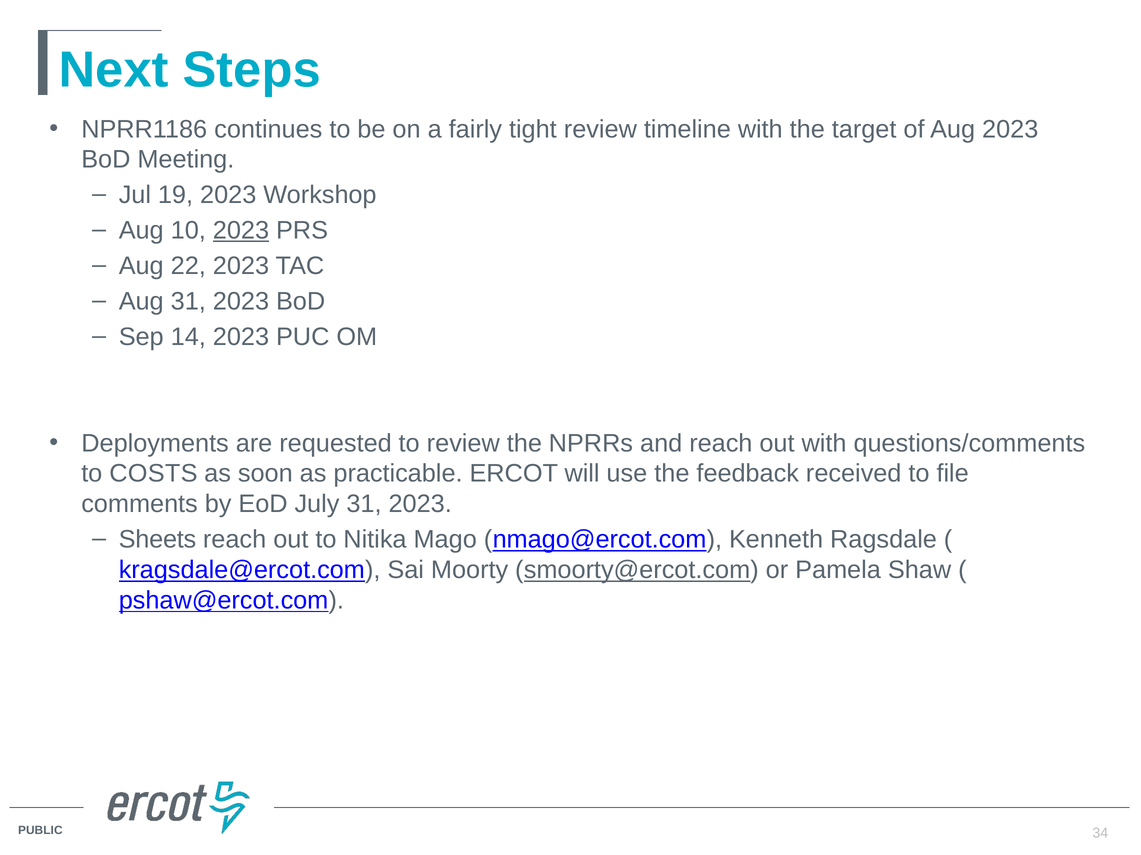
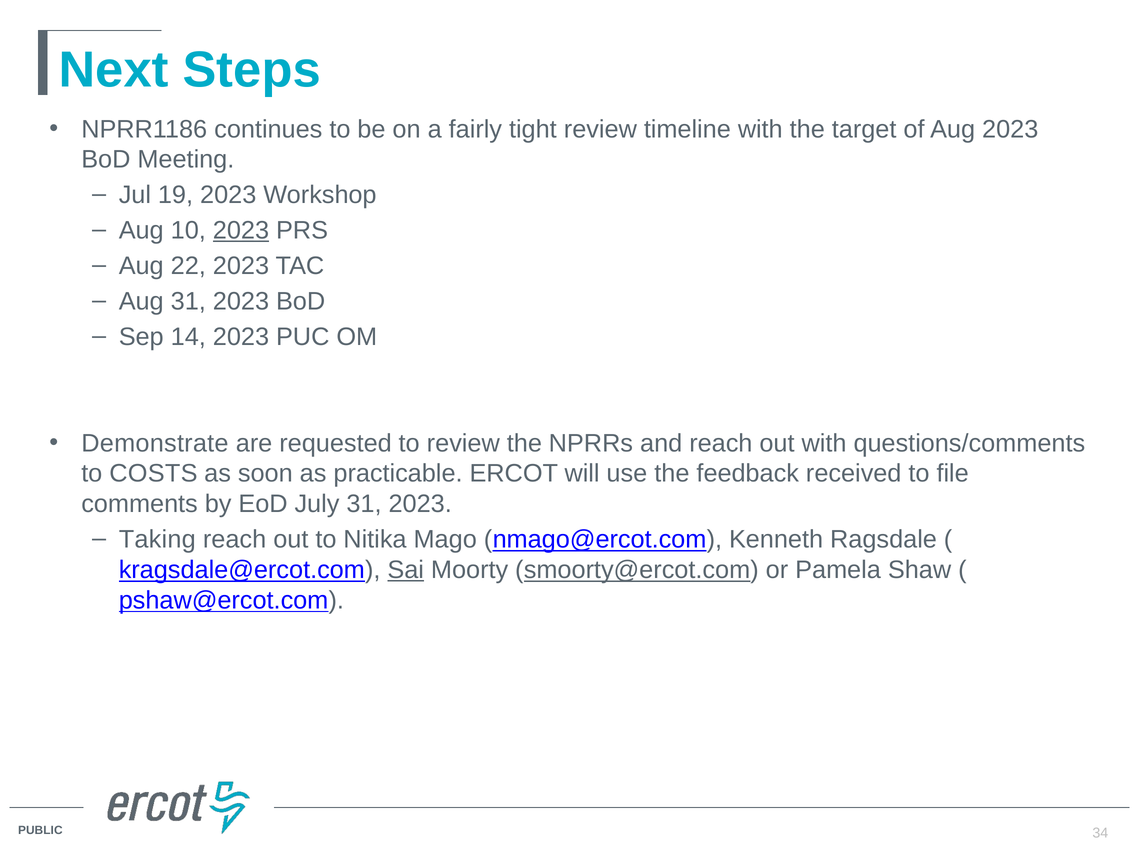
Deployments: Deployments -> Demonstrate
Sheets: Sheets -> Taking
Sai underline: none -> present
